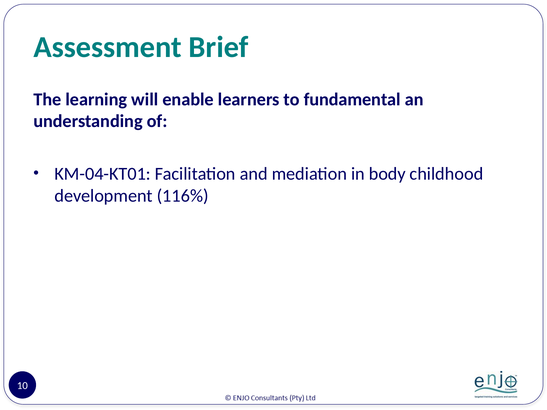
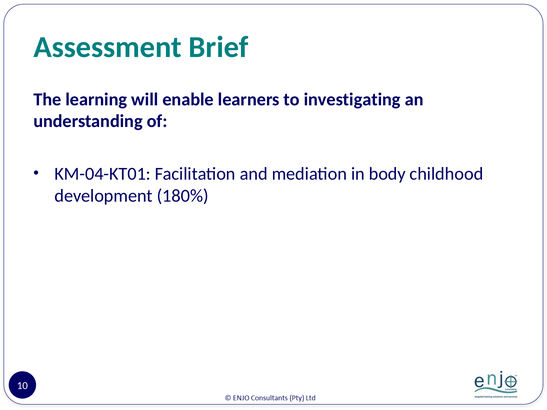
fundamental: fundamental -> investigating
116%: 116% -> 180%
